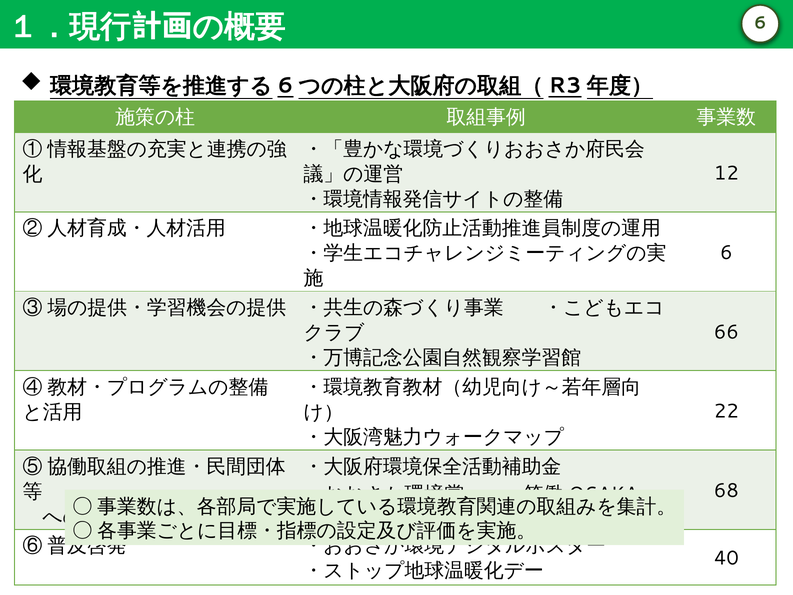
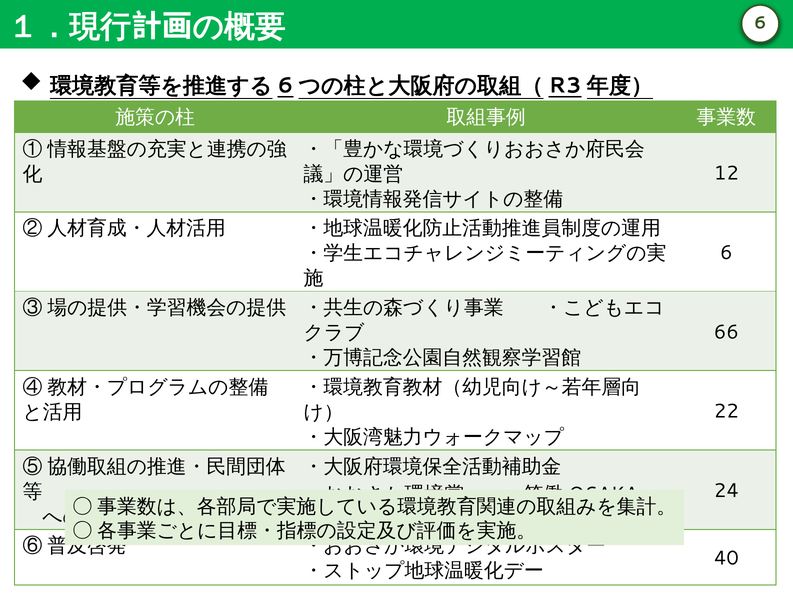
68: 68 -> 24
